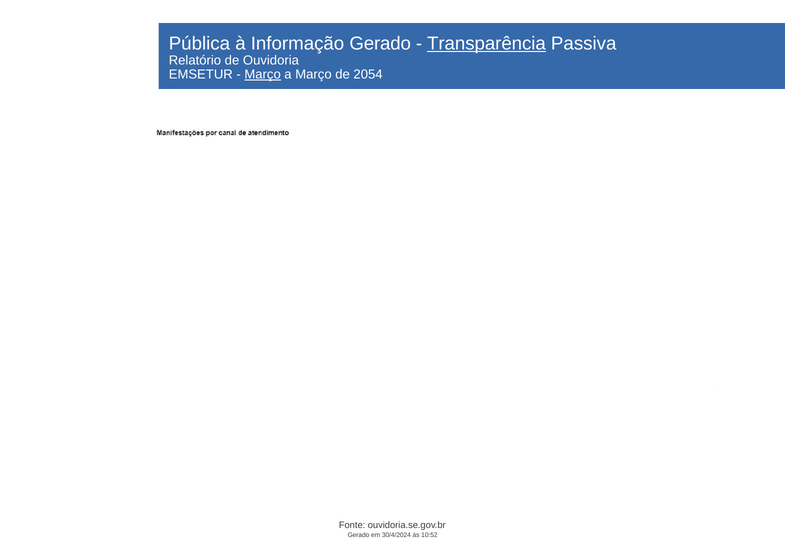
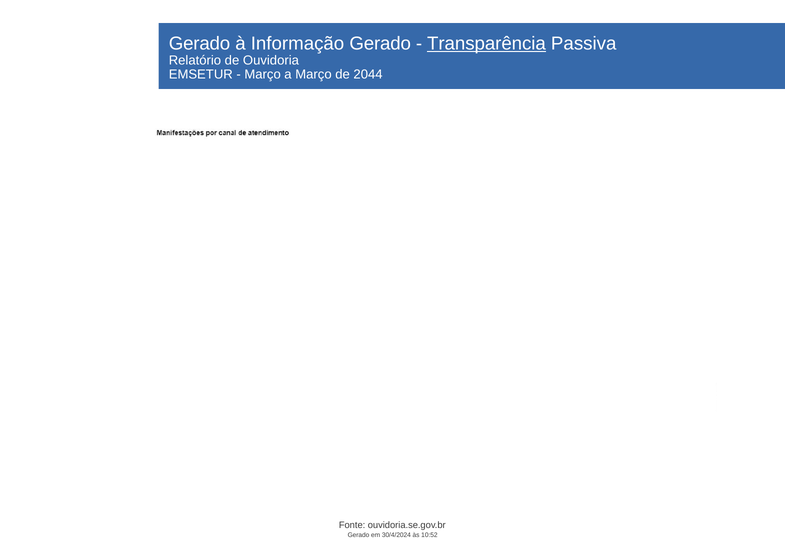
Pública at (199, 43): Pública -> Gerado
Março at (263, 74) underline: present -> none
2054: 2054 -> 2044
